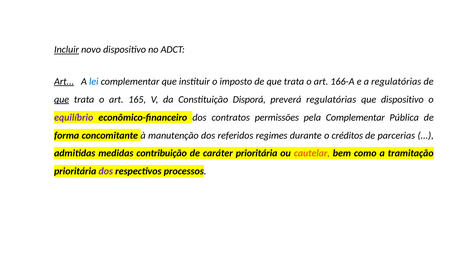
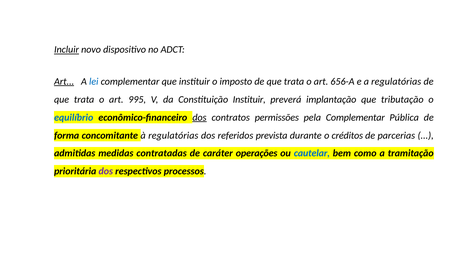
166-A: 166-A -> 656-A
que at (62, 99) underline: present -> none
165: 165 -> 995
Constituição Disporá: Disporá -> Instituir
preverá regulatórias: regulatórias -> implantação
que dispositivo: dispositivo -> tributação
equilíbrio colour: purple -> blue
dos at (199, 117) underline: none -> present
à manutenção: manutenção -> regulatórias
regimes: regimes -> prevista
contribuição: contribuição -> contratadas
caráter prioritária: prioritária -> operações
cautelar colour: orange -> blue
